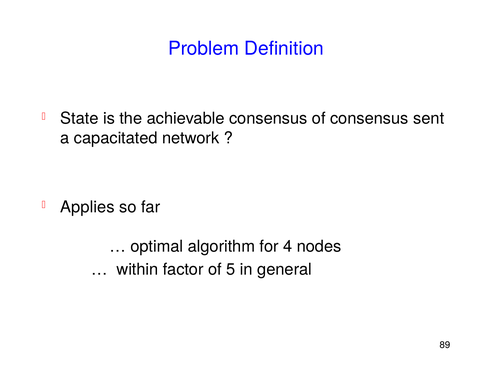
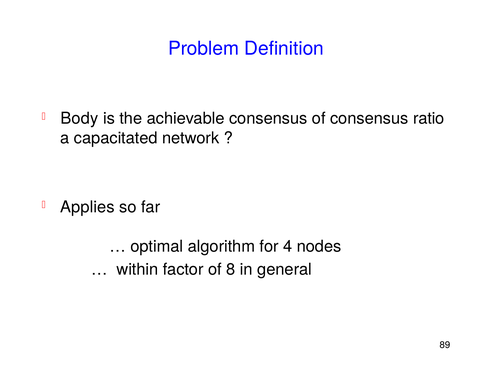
State: State -> Body
sent: sent -> ratio
5: 5 -> 8
